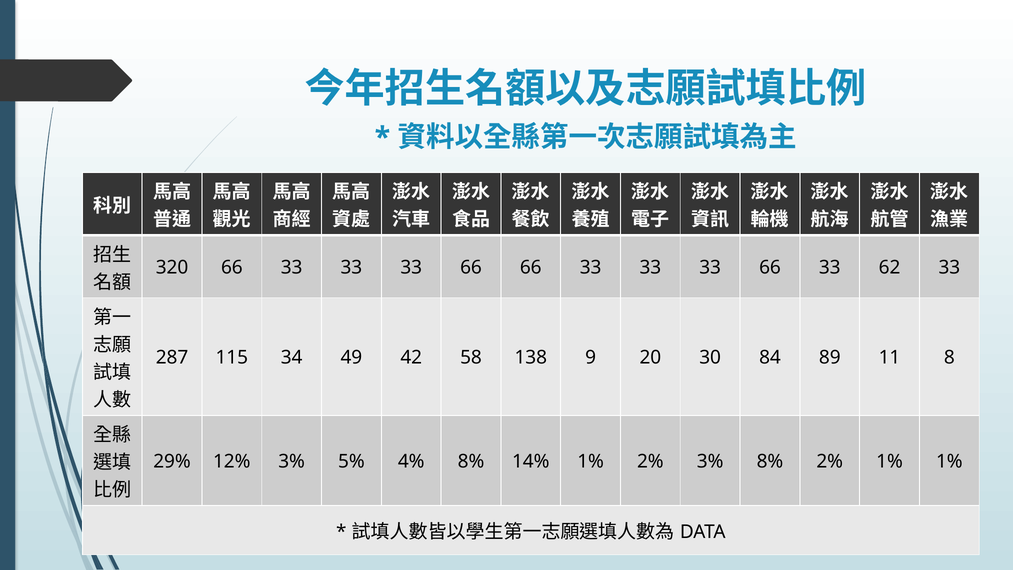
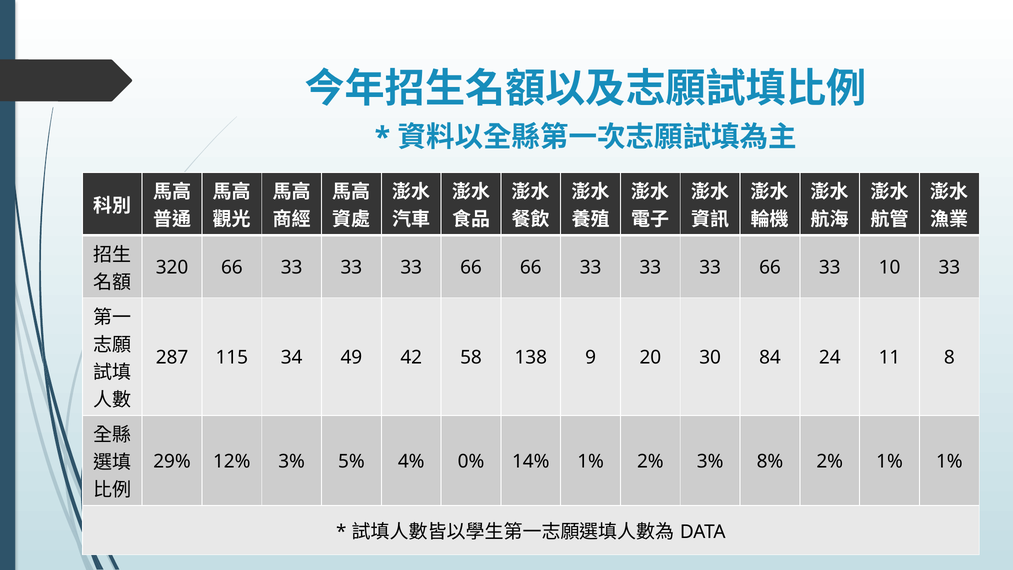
62: 62 -> 10
89: 89 -> 24
4% 8%: 8% -> 0%
